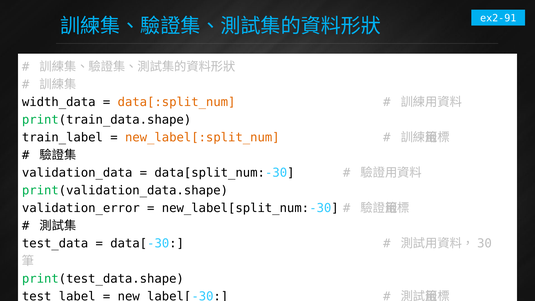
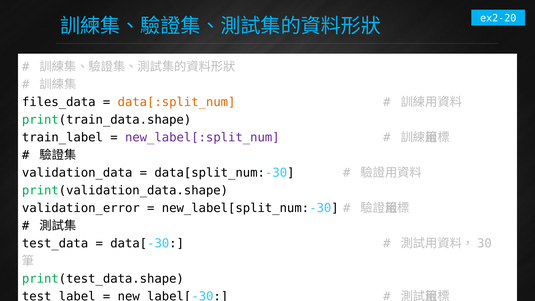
ex2-91: ex2-91 -> ex2-20
width_data: width_data -> files_data
new_label[:split_num colour: orange -> purple
